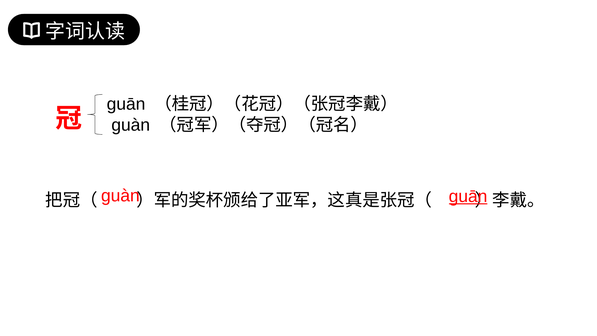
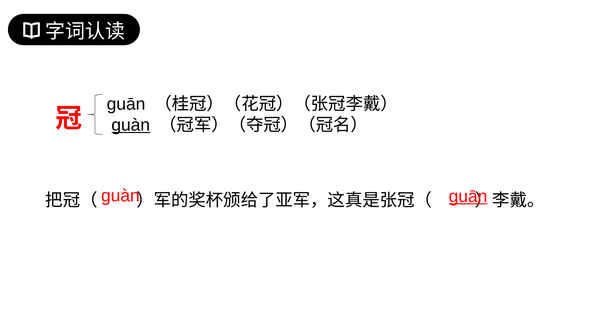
ɡuàn at (131, 125) underline: none -> present
